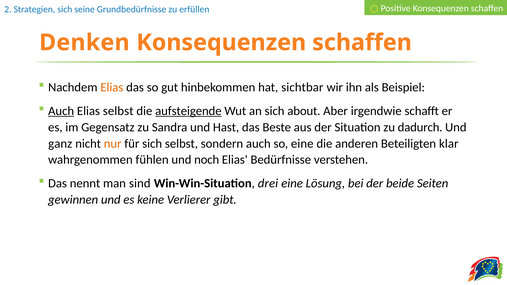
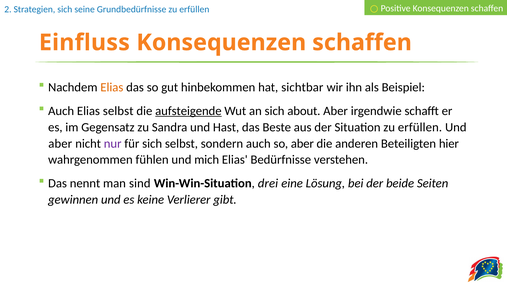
Denken: Denken -> Einfluss
Auch at (61, 111) underline: present -> none
Situation zu dadurch: dadurch -> erfüllen
ganz at (60, 144): ganz -> aber
nur colour: orange -> purple
so eine: eine -> aber
klar: klar -> hier
noch: noch -> mich
